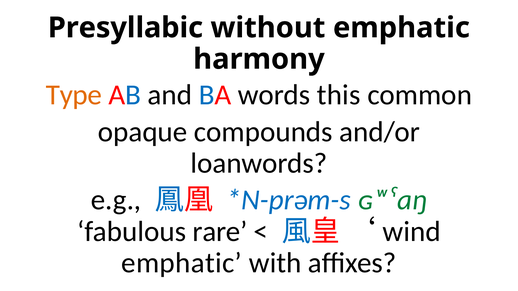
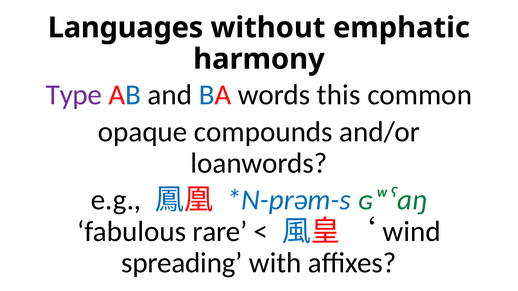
Presyllabic: Presyllabic -> Languages
Type colour: orange -> purple
emphatic at (182, 263): emphatic -> spreading
